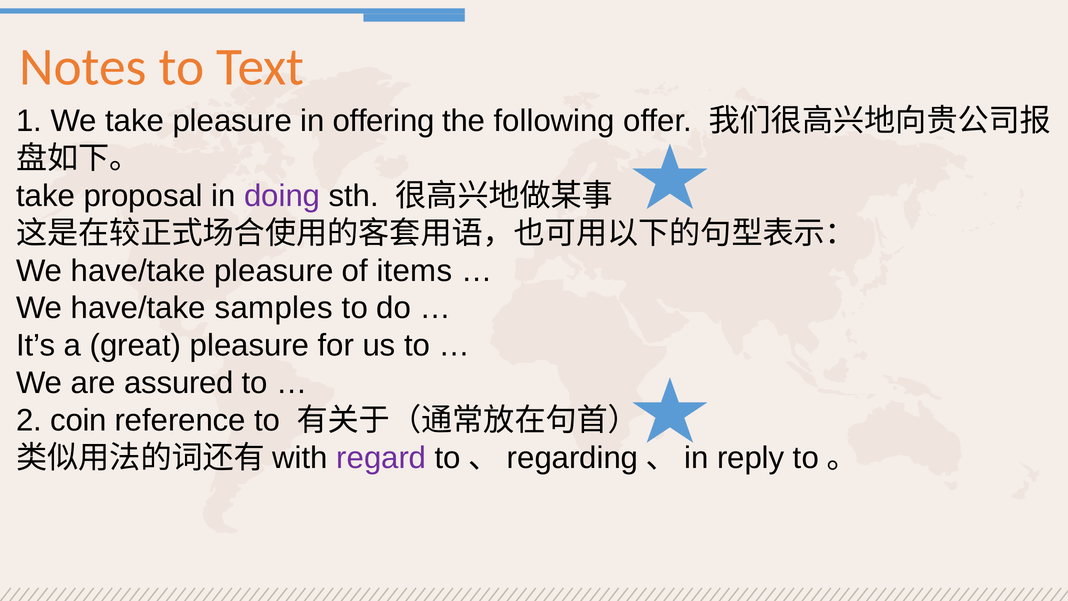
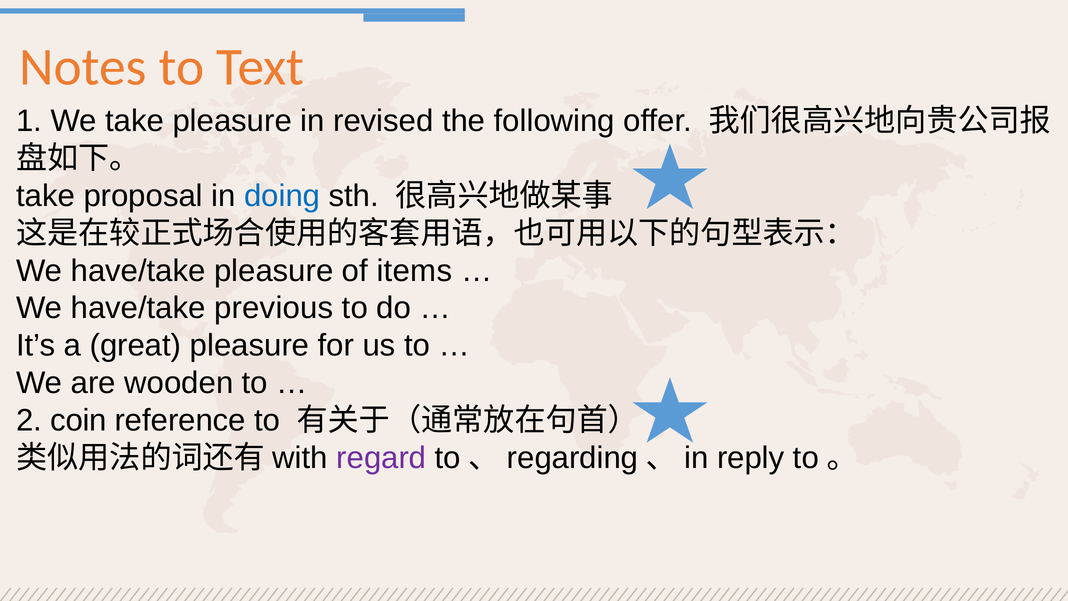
offering: offering -> revised
doing colour: purple -> blue
samples: samples -> previous
assured: assured -> wooden
